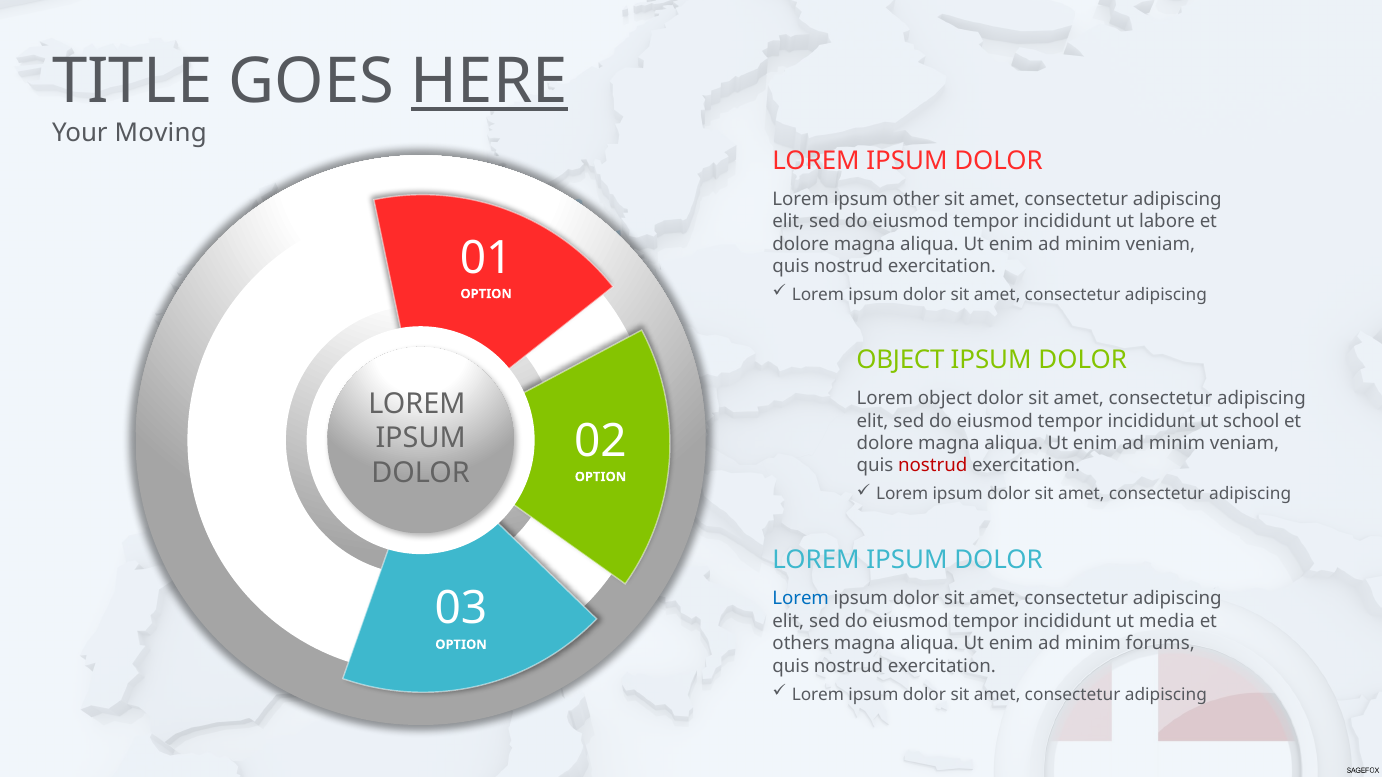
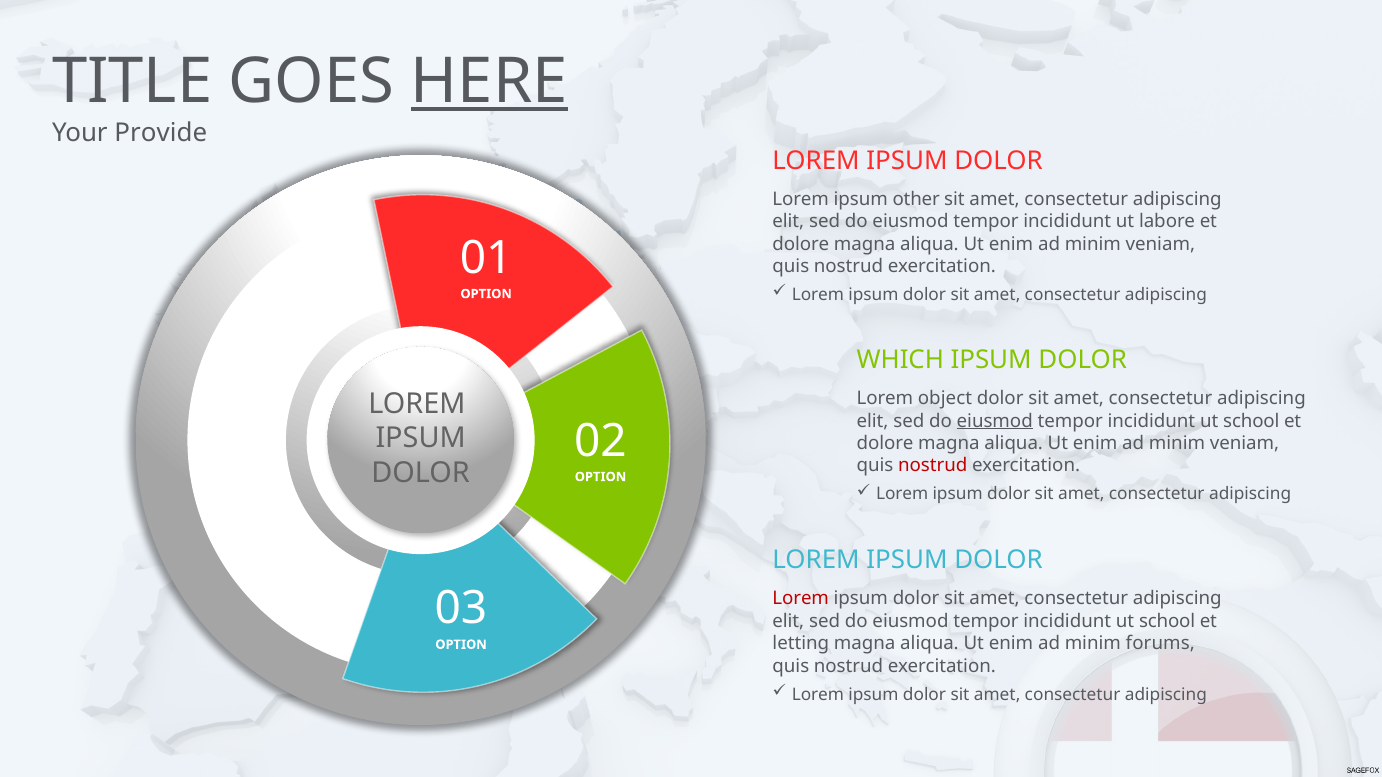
Moving: Moving -> Provide
OBJECT at (900, 360): OBJECT -> WHICH
eiusmod at (995, 421) underline: none -> present
Lorem at (801, 599) colour: blue -> red
media at (1167, 622): media -> school
others: others -> letting
